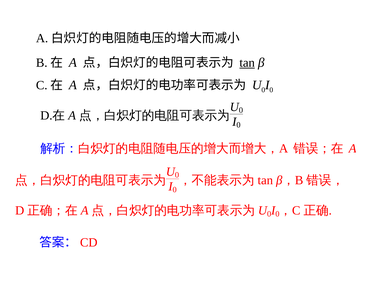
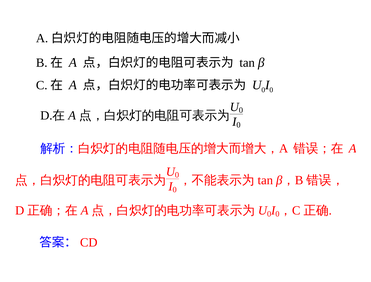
tan underline: present -> none
